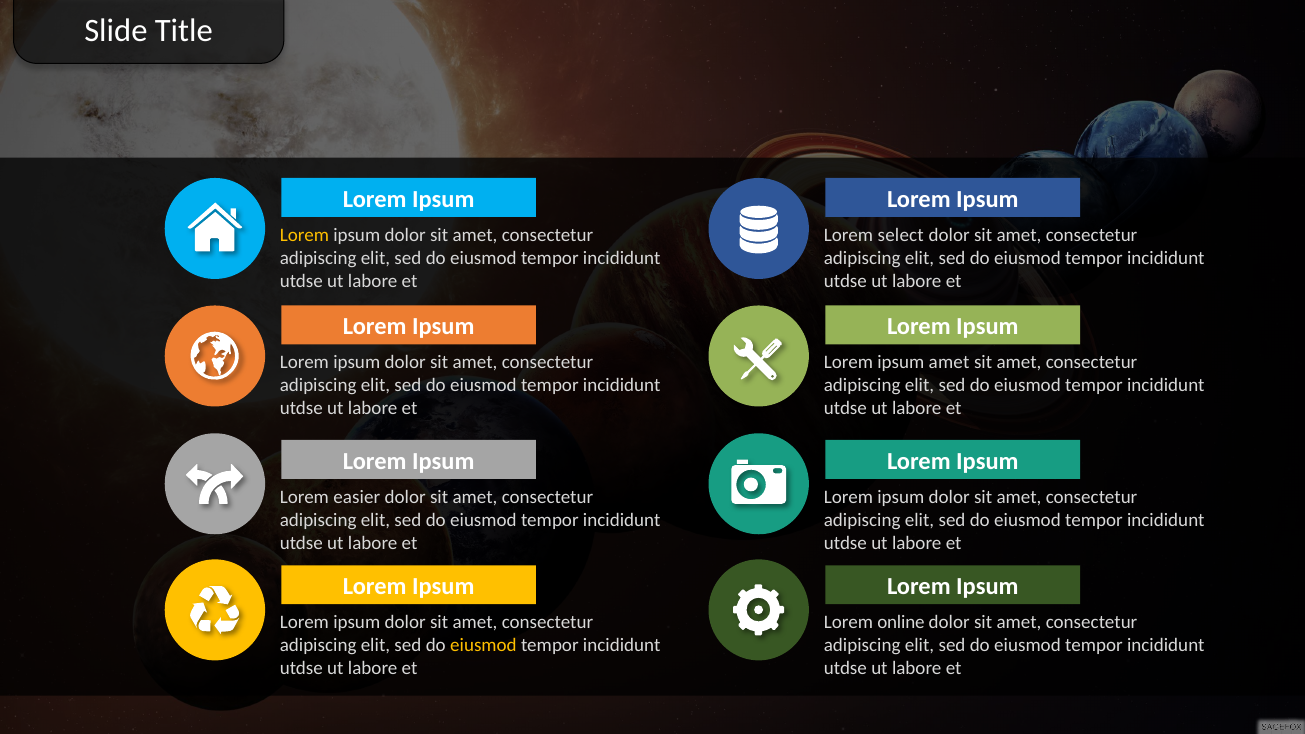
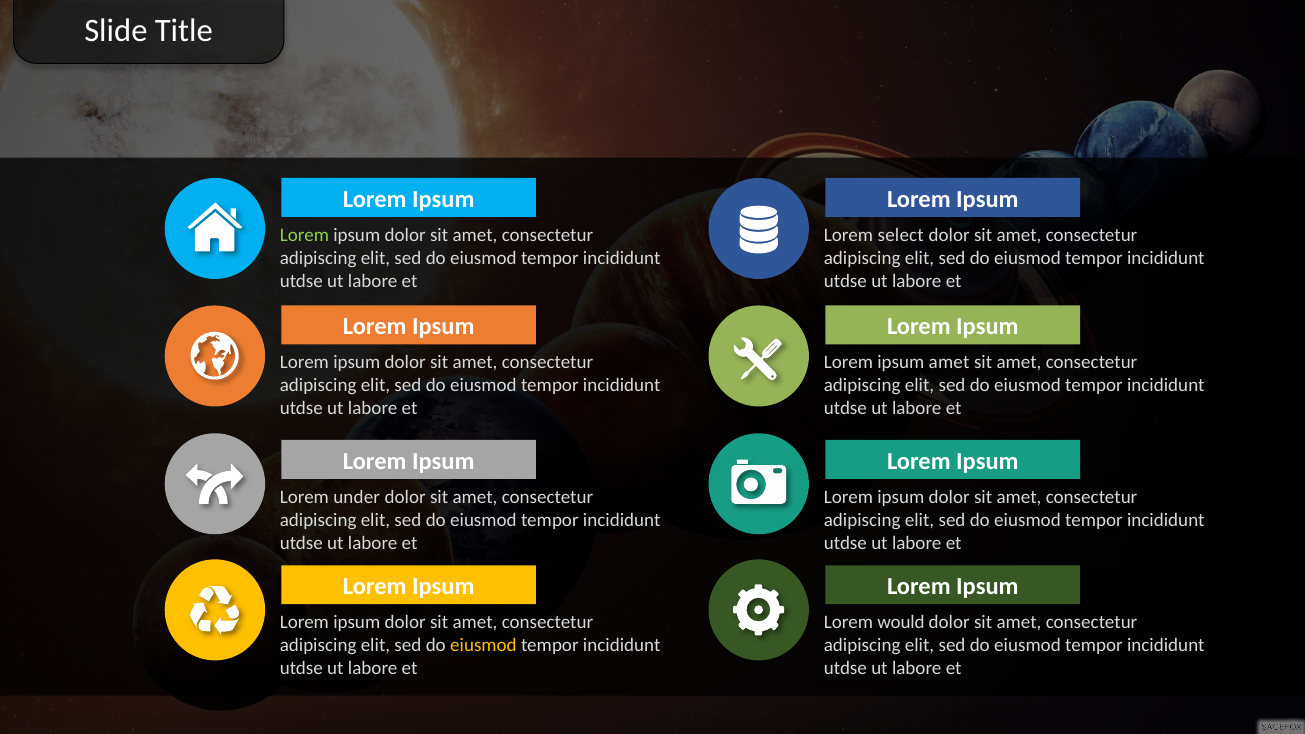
Lorem at (304, 235) colour: yellow -> light green
easier: easier -> under
online: online -> would
